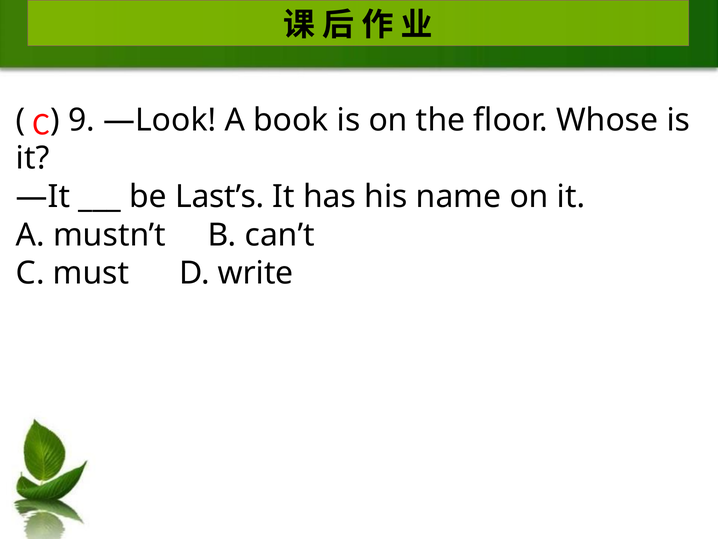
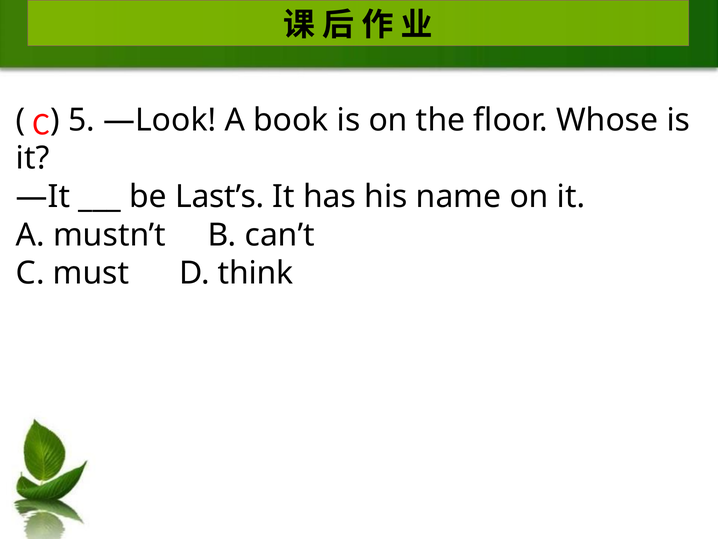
9: 9 -> 5
write: write -> think
